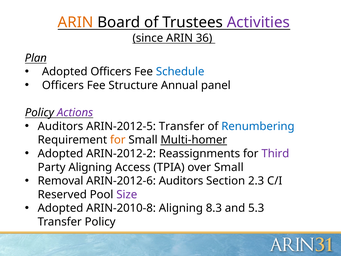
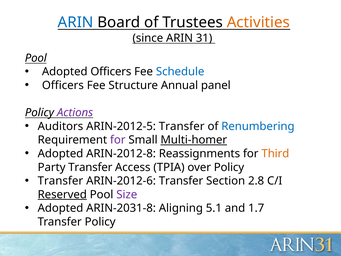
ARIN at (76, 22) colour: orange -> blue
Activities colour: purple -> orange
36: 36 -> 31
Plan at (36, 58): Plan -> Pool
for at (118, 140) colour: orange -> purple
ARIN-2012-2: ARIN-2012-2 -> ARIN-2012-8
Third colour: purple -> orange
Party Aligning: Aligning -> Transfer
over Small: Small -> Policy
Removal at (61, 181): Removal -> Transfer
ARIN-2012-6 Auditors: Auditors -> Transfer
2.3: 2.3 -> 2.8
Reserved underline: none -> present
ARIN-2010-8: ARIN-2010-8 -> ARIN-2031-8
8.3: 8.3 -> 5.1
5.3: 5.3 -> 1.7
